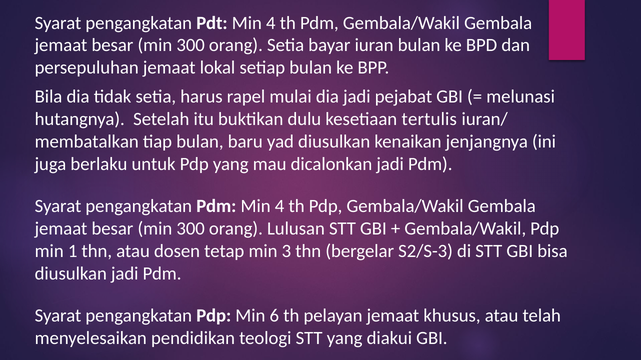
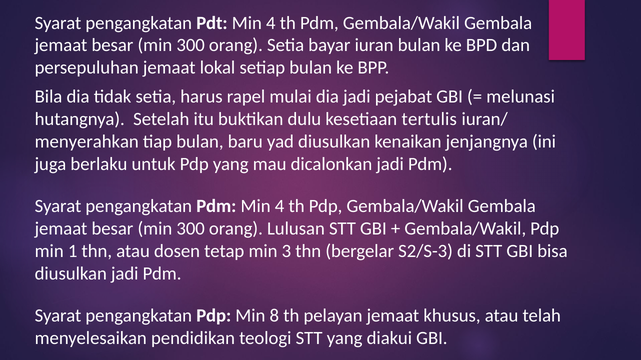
membatalkan: membatalkan -> menyerahkan
6: 6 -> 8
